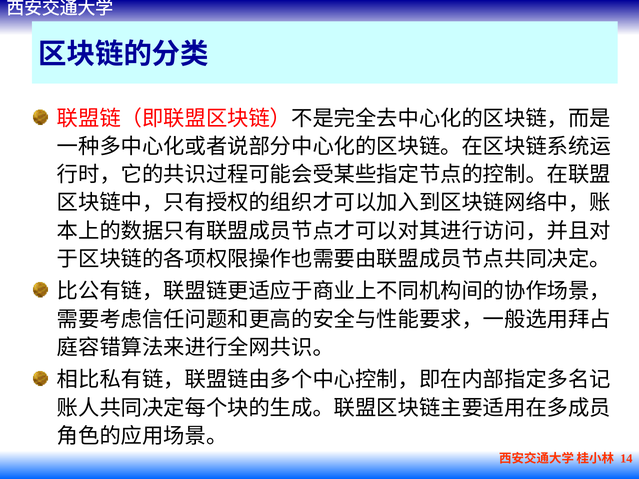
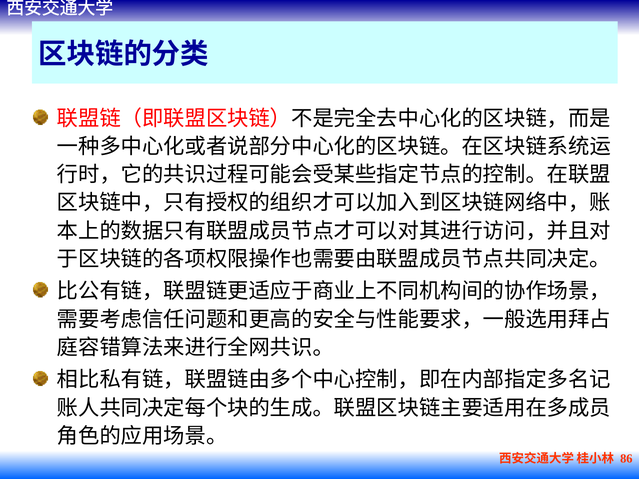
14: 14 -> 86
